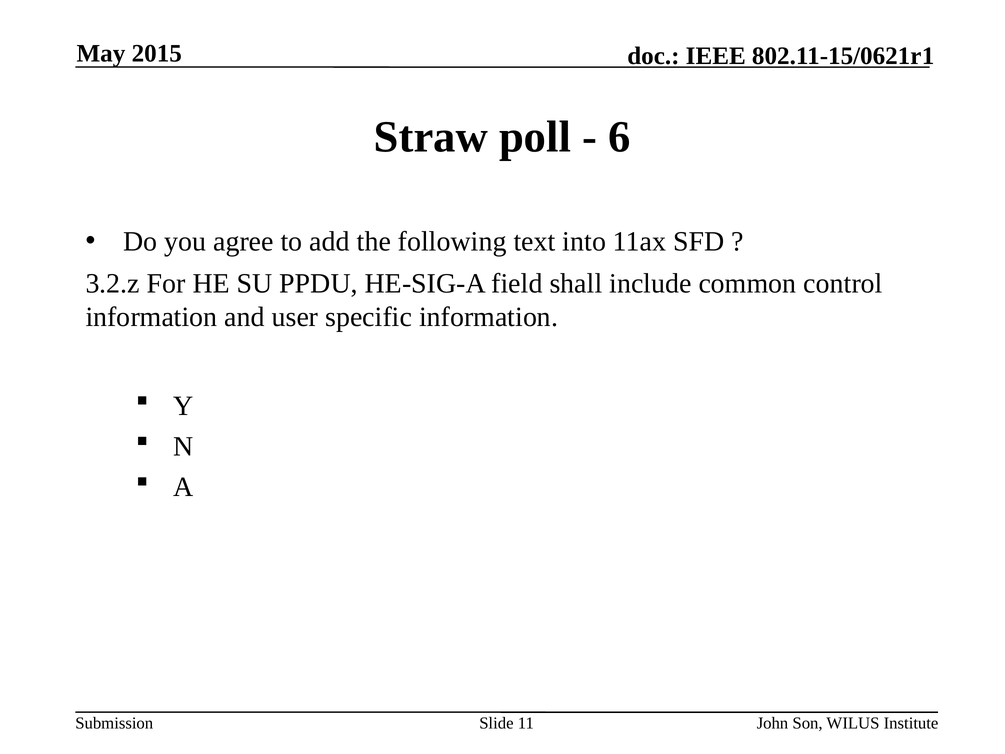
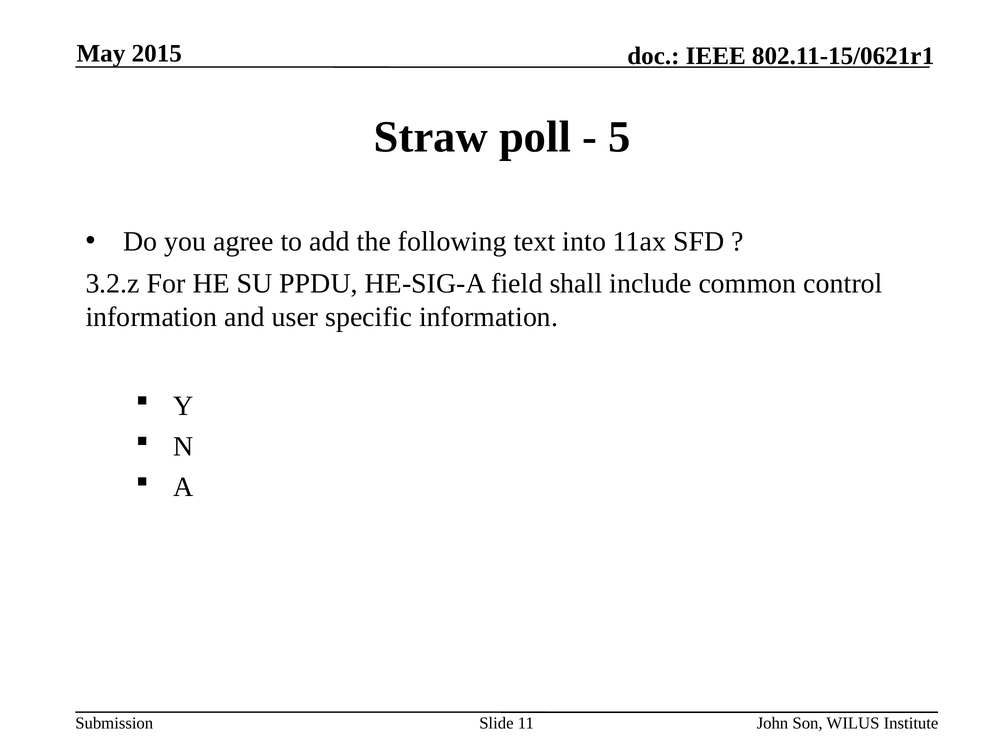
6: 6 -> 5
